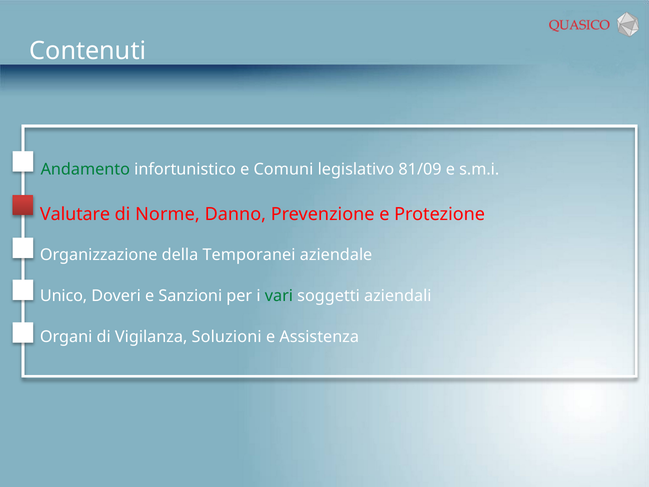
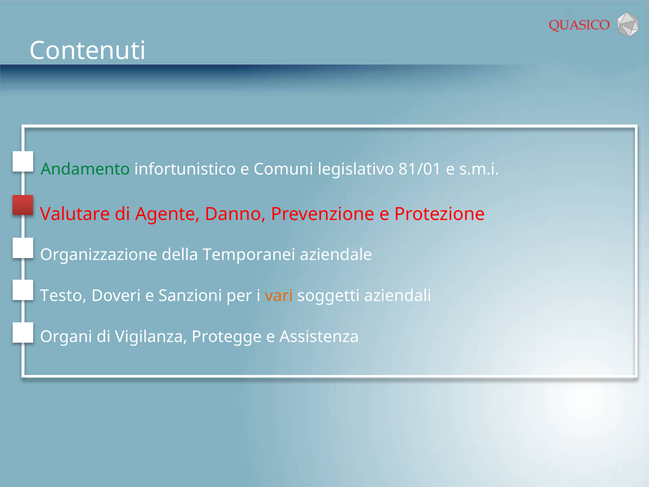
81/09: 81/09 -> 81/01
Norme: Norme -> Agente
Unico: Unico -> Testo
vari colour: green -> orange
Soluzioni: Soluzioni -> Protegge
